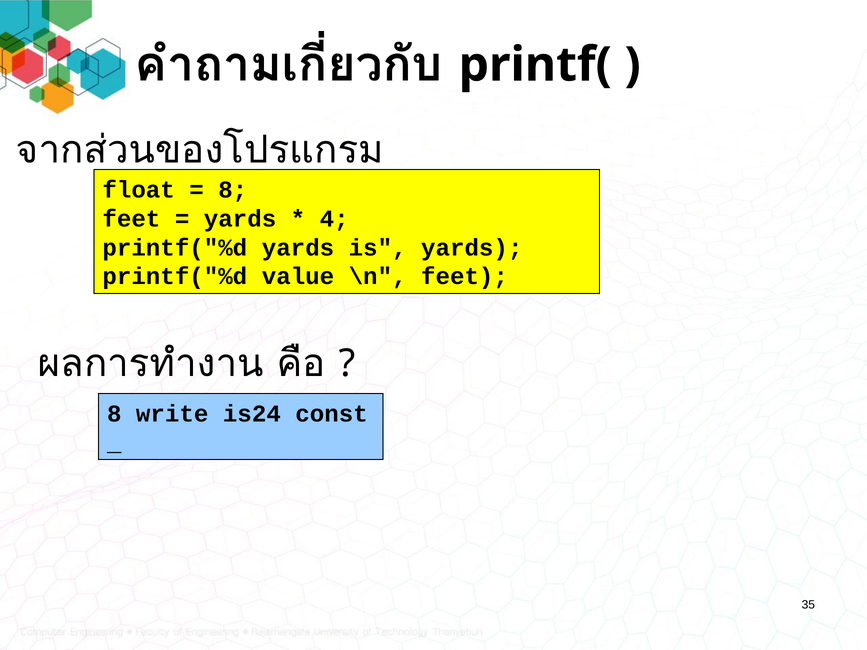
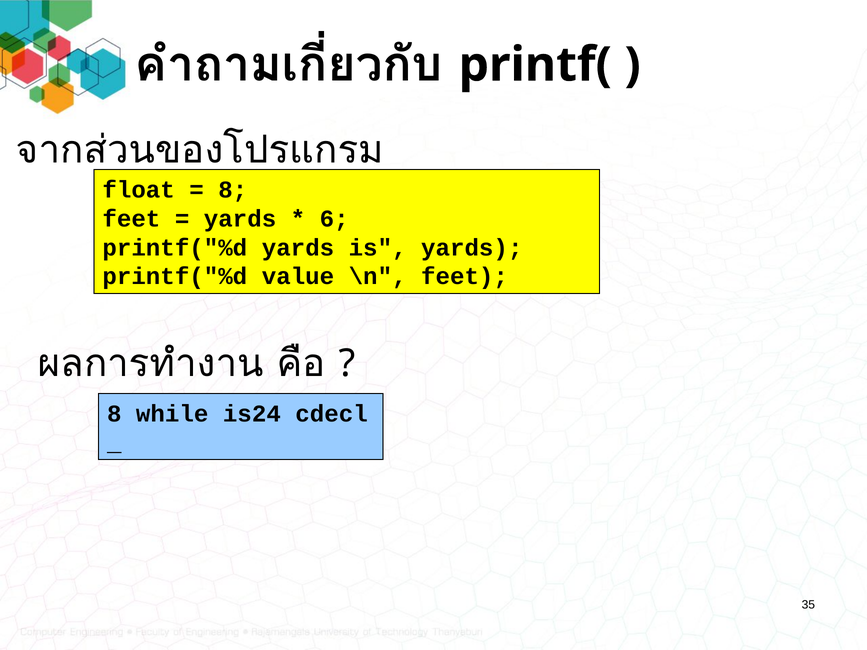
4: 4 -> 6
write: write -> while
const: const -> cdecl
